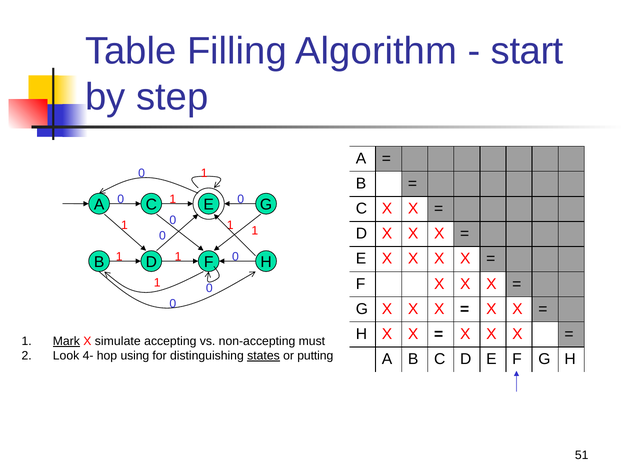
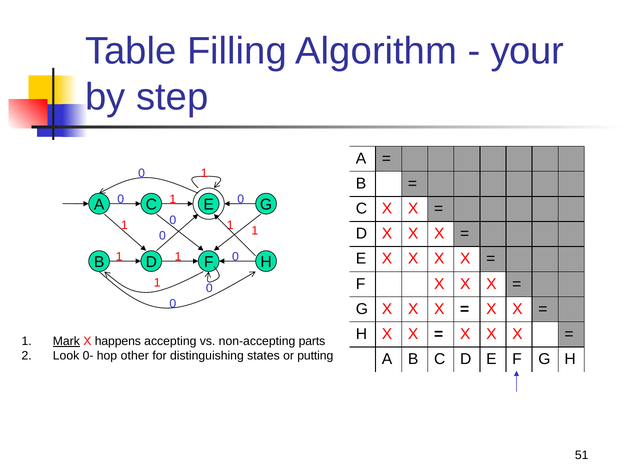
start: start -> your
simulate: simulate -> happens
must: must -> parts
4-: 4- -> 0-
using: using -> other
states underline: present -> none
